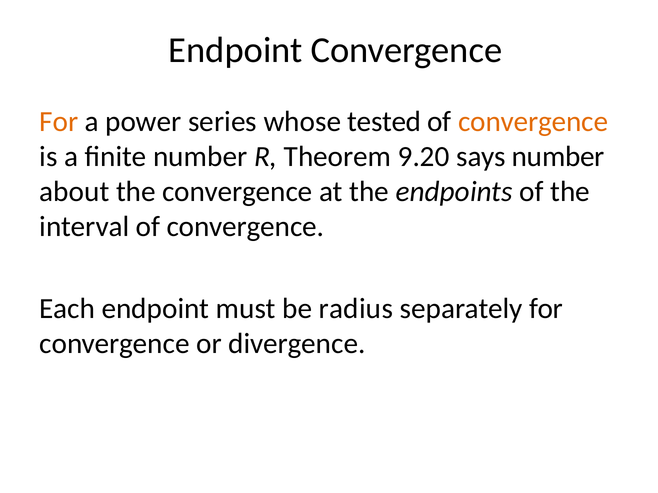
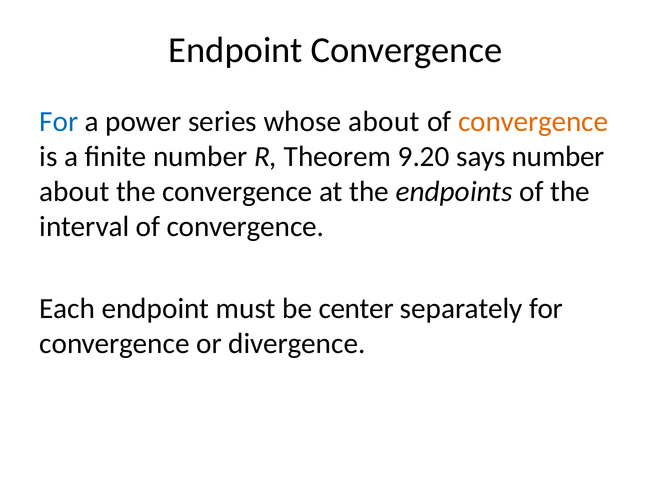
For at (59, 121) colour: orange -> blue
whose tested: tested -> about
radius: radius -> center
